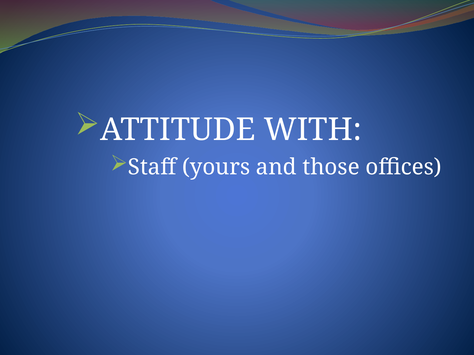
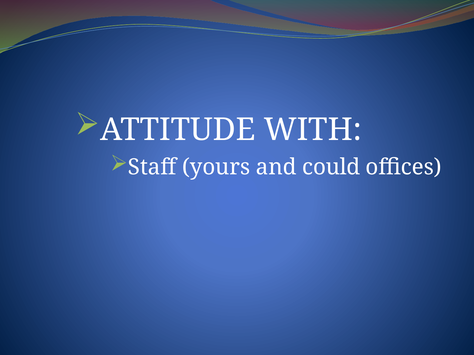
those: those -> could
